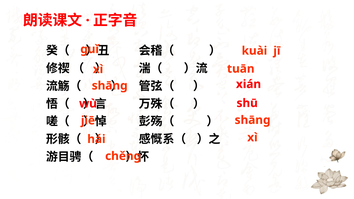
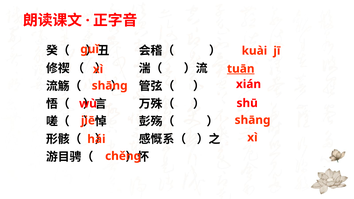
tuān underline: none -> present
